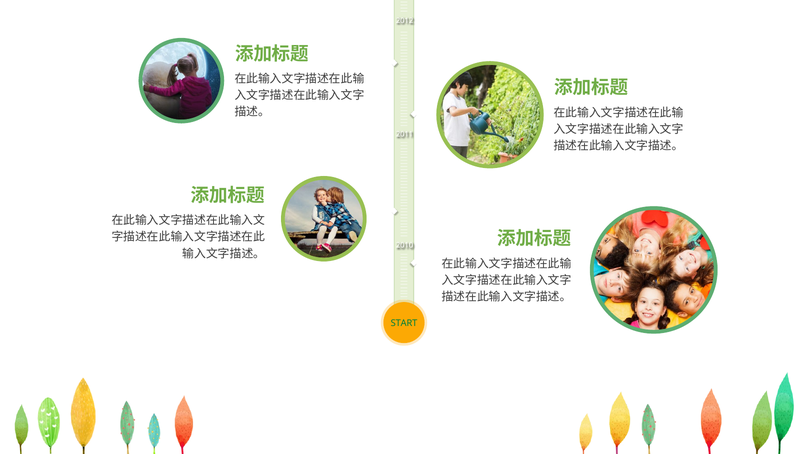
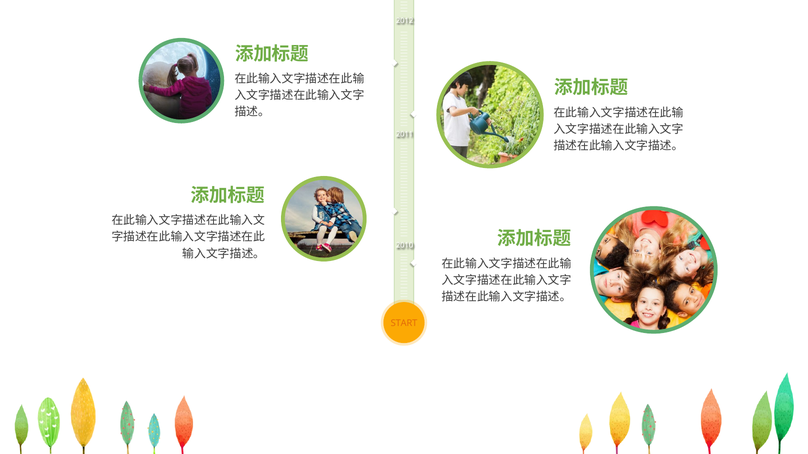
START colour: green -> orange
